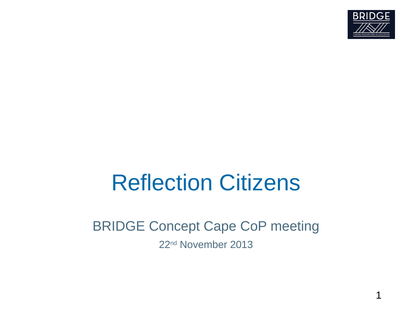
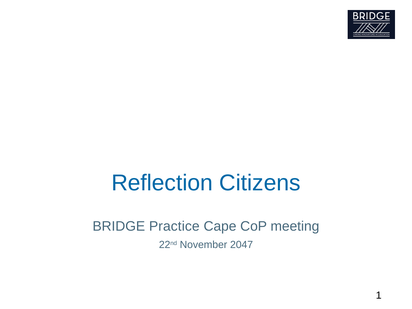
Concept: Concept -> Practice
2013: 2013 -> 2047
